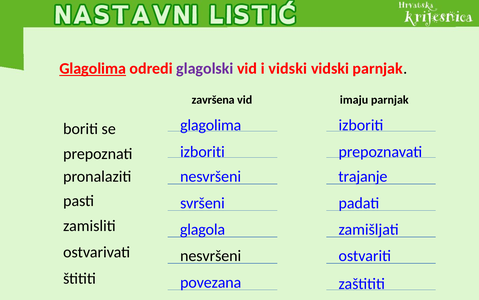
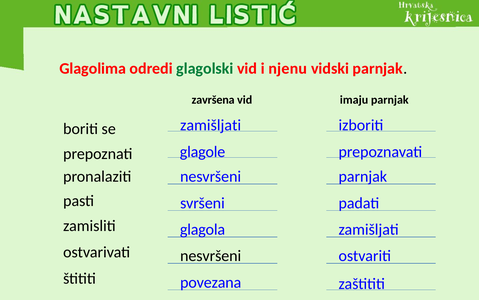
Glagolima at (93, 68) underline: present -> none
glagolski colour: purple -> green
i vidski: vidski -> njenu
glagolima at (211, 125): glagolima -> zamišljati
izboriti at (202, 151): izboriti -> glagole
nesvršeni trajanje: trajanje -> parnjak
